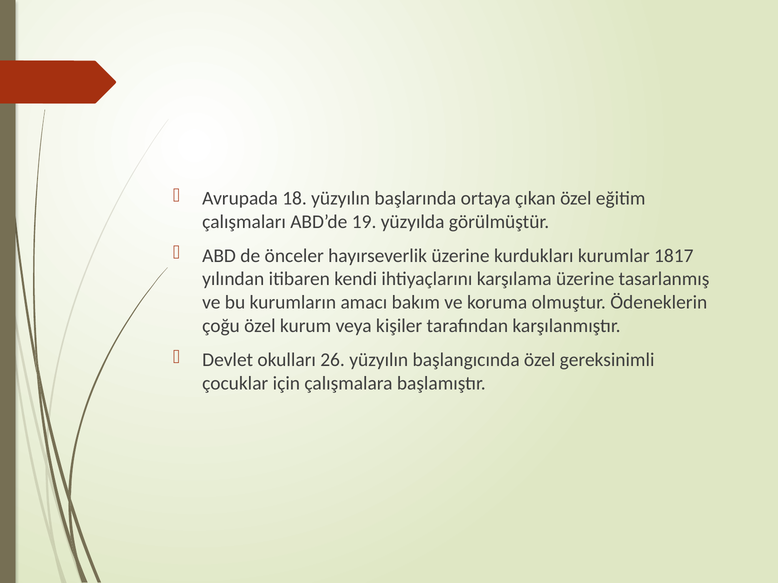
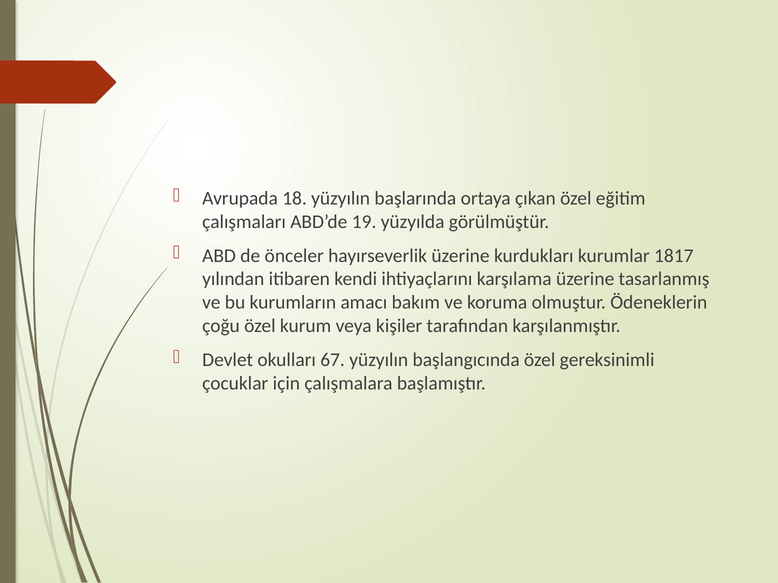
26: 26 -> 67
